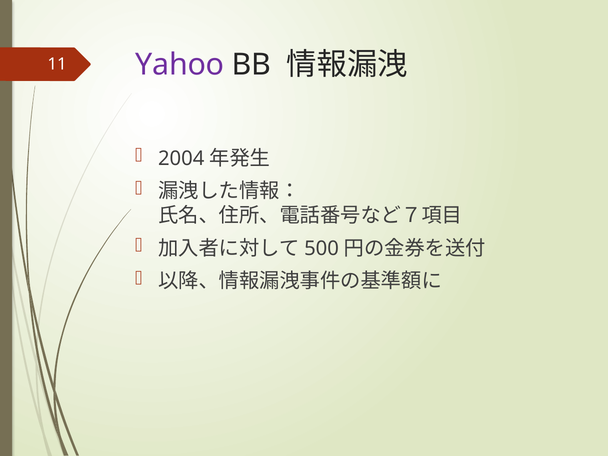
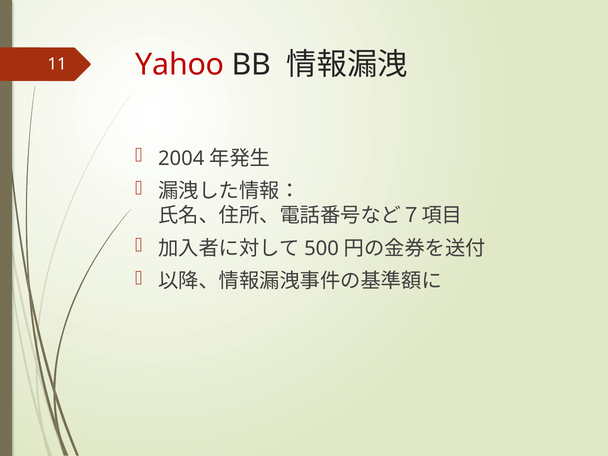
Yahoo colour: purple -> red
